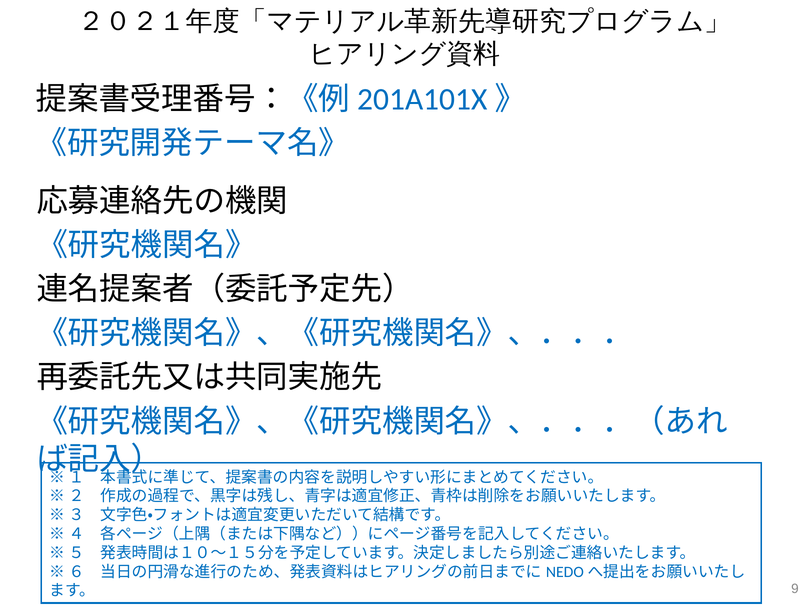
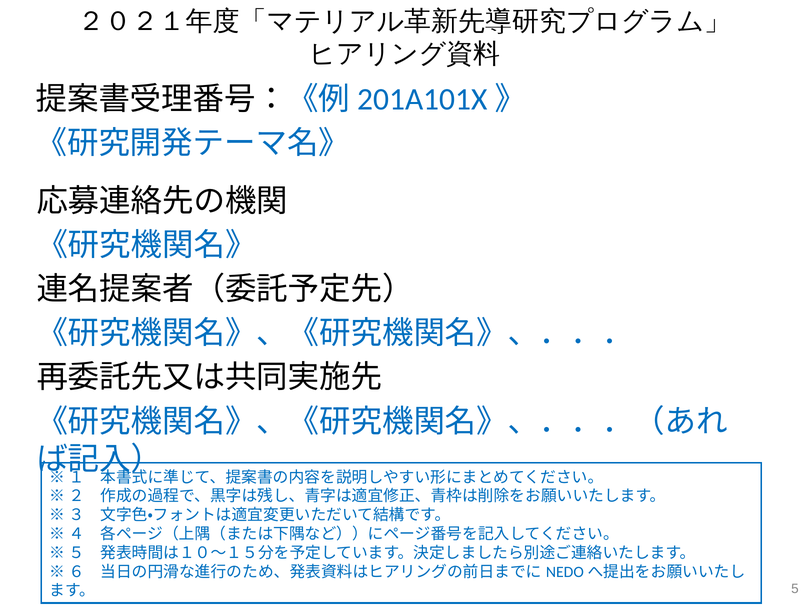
9: 9 -> 5
